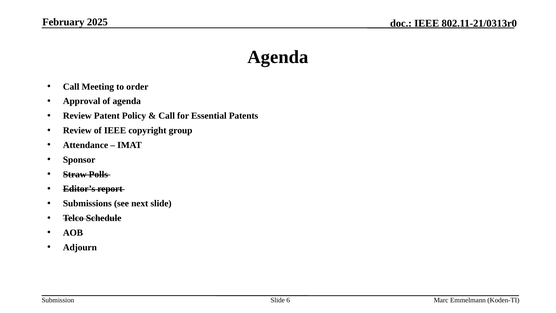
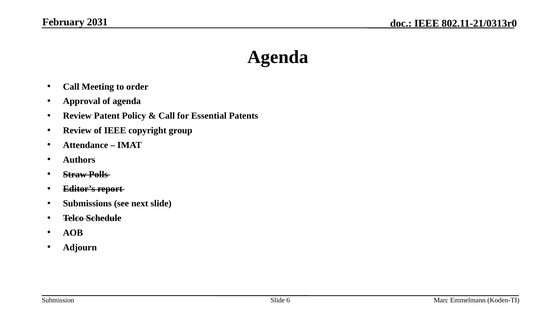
2025: 2025 -> 2031
Sponsor: Sponsor -> Authors
